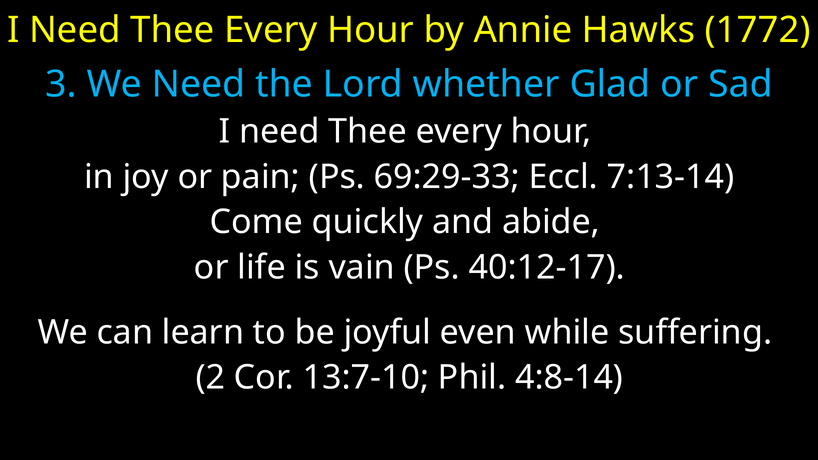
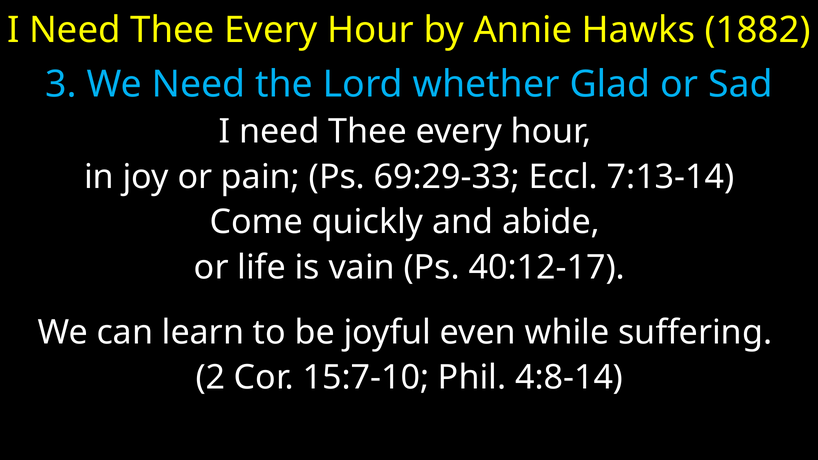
1772: 1772 -> 1882
13:7-10: 13:7-10 -> 15:7-10
